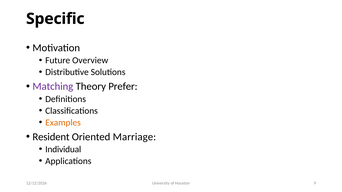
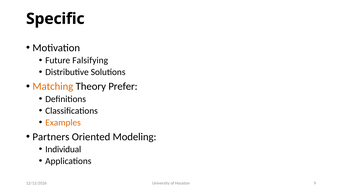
Overview: Overview -> Falsifying
Matching colour: purple -> orange
Resident: Resident -> Partners
Marriage: Marriage -> Modeling
